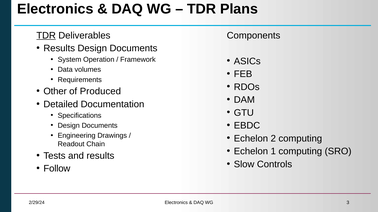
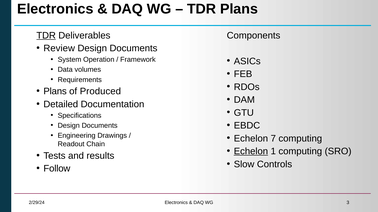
Results at (59, 48): Results -> Review
Other at (55, 92): Other -> Plans
2: 2 -> 7
Echelon at (251, 152) underline: none -> present
